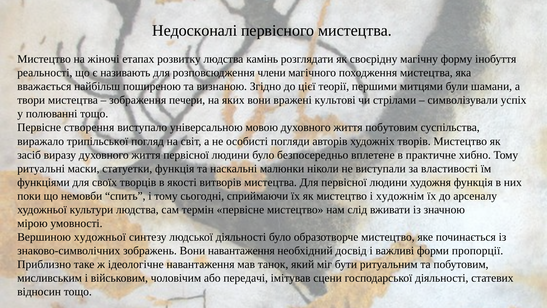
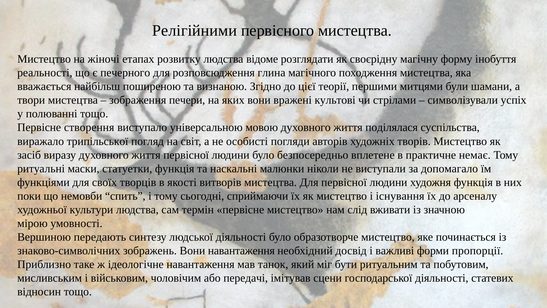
Недосконалі: Недосконалі -> Релігійними
камінь: камінь -> відоме
називають: називають -> печерного
члени: члени -> глина
життя побутовим: побутовим -> поділялася
хибно: хибно -> немає
властивості: властивості -> допомагало
художнім: художнім -> існування
Вершиною художньої: художньої -> передають
